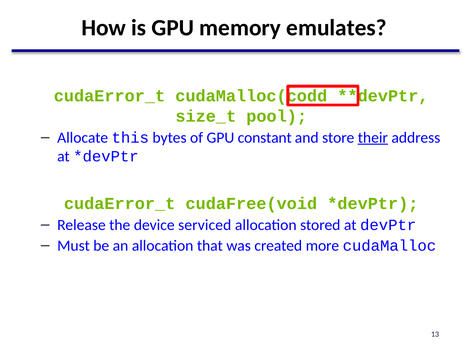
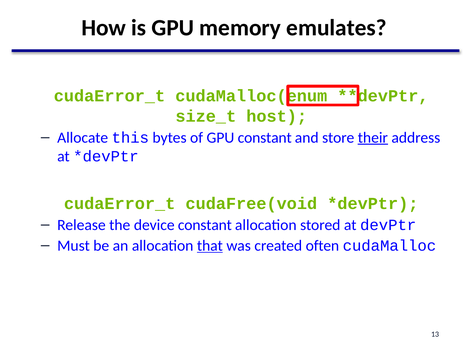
cudaMalloc(codd: cudaMalloc(codd -> cudaMalloc(enum
pool: pool -> host
device serviced: serviced -> constant
that underline: none -> present
more: more -> often
